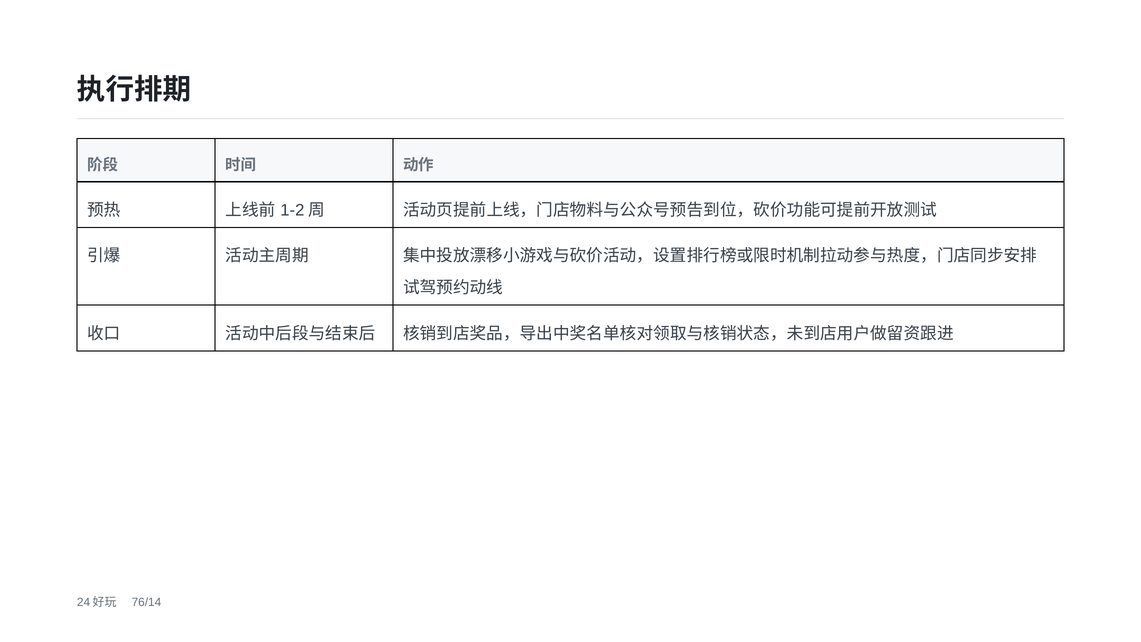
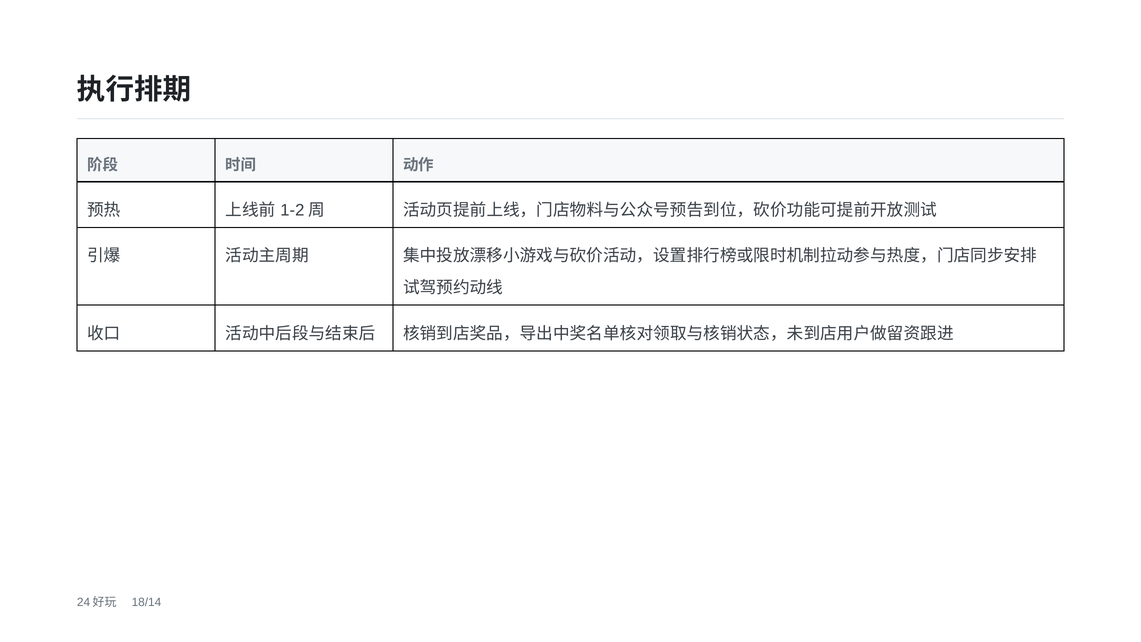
76/14: 76/14 -> 18/14
